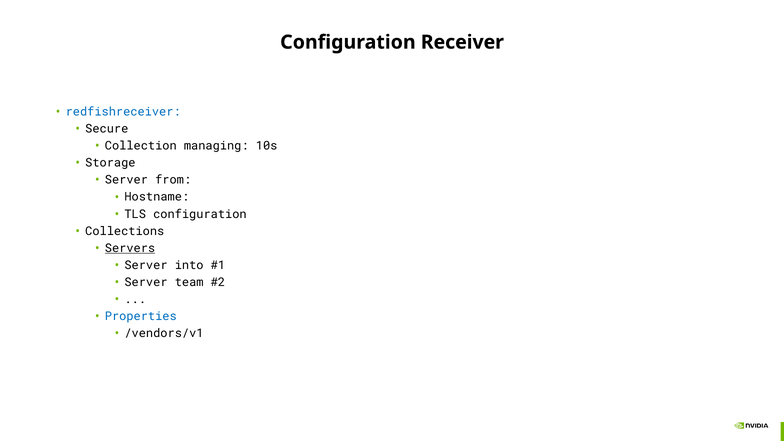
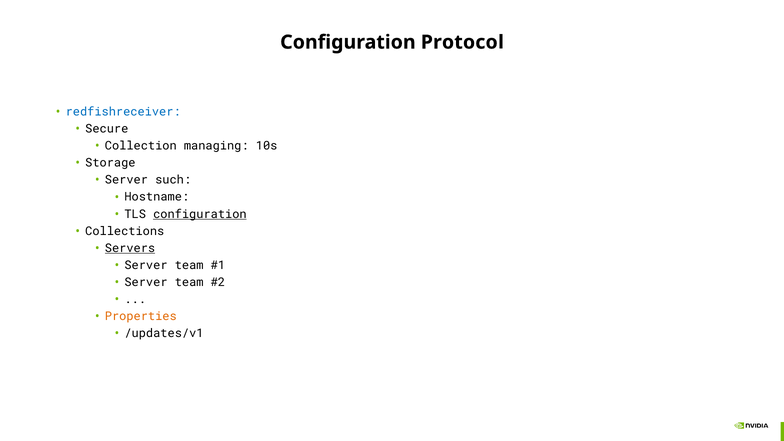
Receiver: Receiver -> Protocol
from: from -> such
configuration at (200, 214) underline: none -> present
into at (189, 265): into -> team
Properties colour: blue -> orange
/vendors/v1: /vendors/v1 -> /updates/v1
